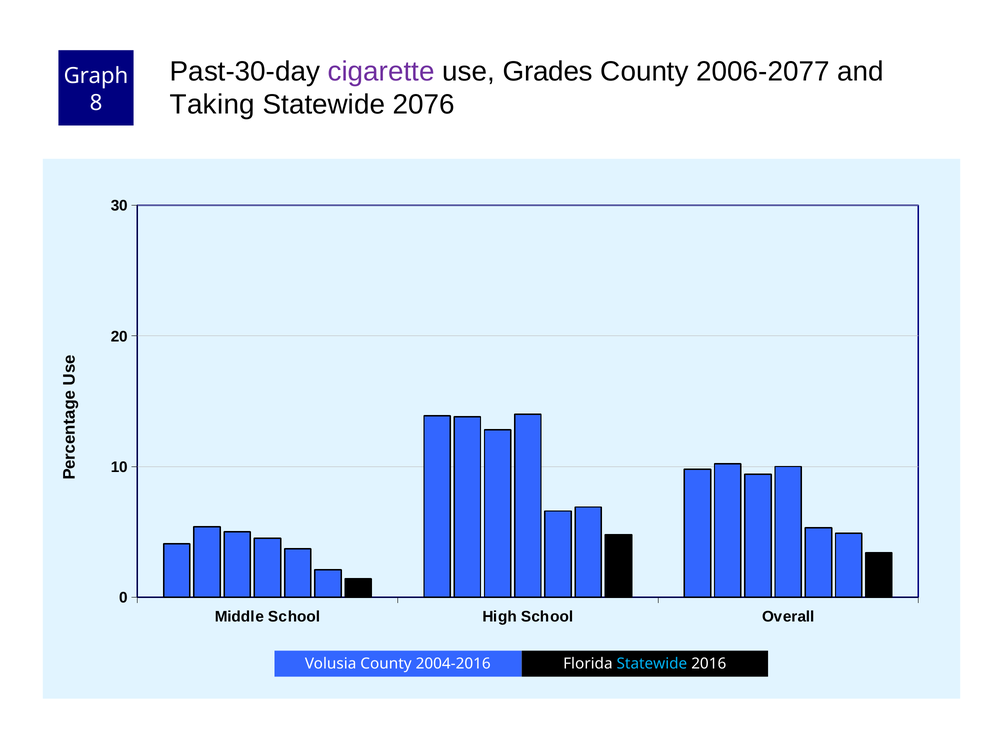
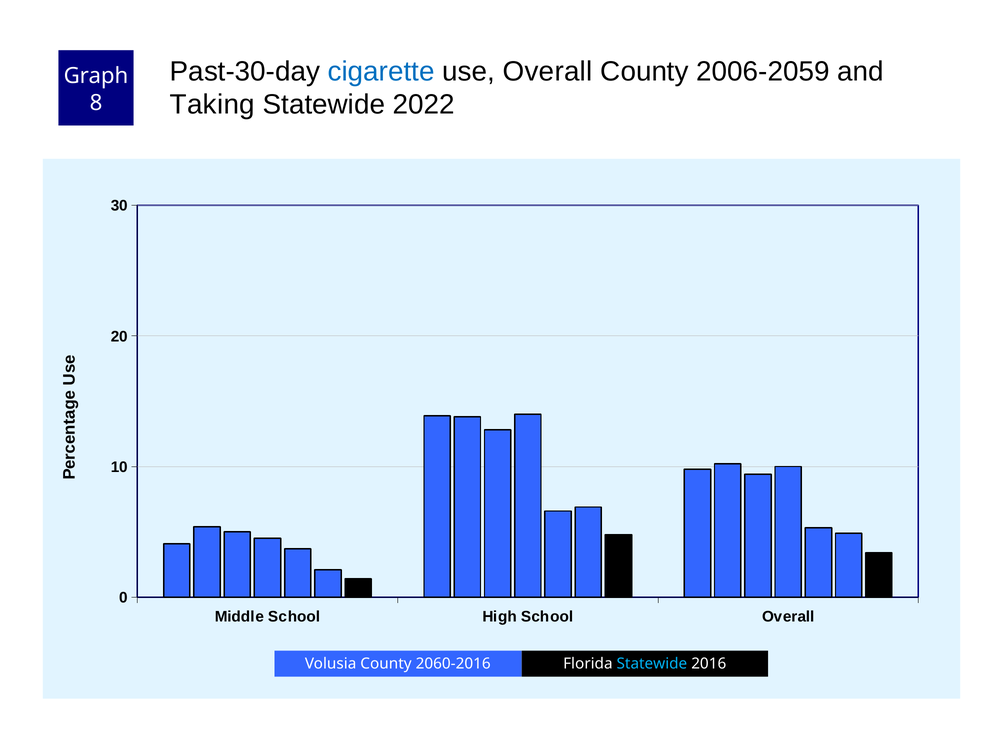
cigarette colour: purple -> blue
use Grades: Grades -> Overall
2006-2077: 2006-2077 -> 2006-2059
2076: 2076 -> 2022
2004-2016: 2004-2016 -> 2060-2016
